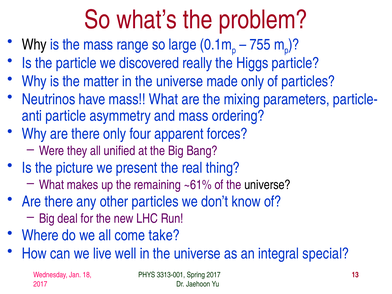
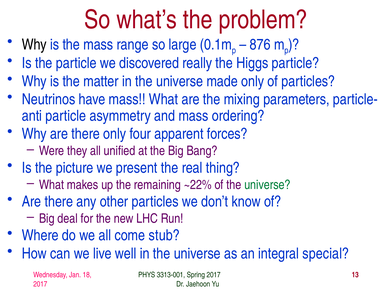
755: 755 -> 876
~61%: ~61% -> ~22%
universe at (267, 185) colour: black -> green
take: take -> stub
